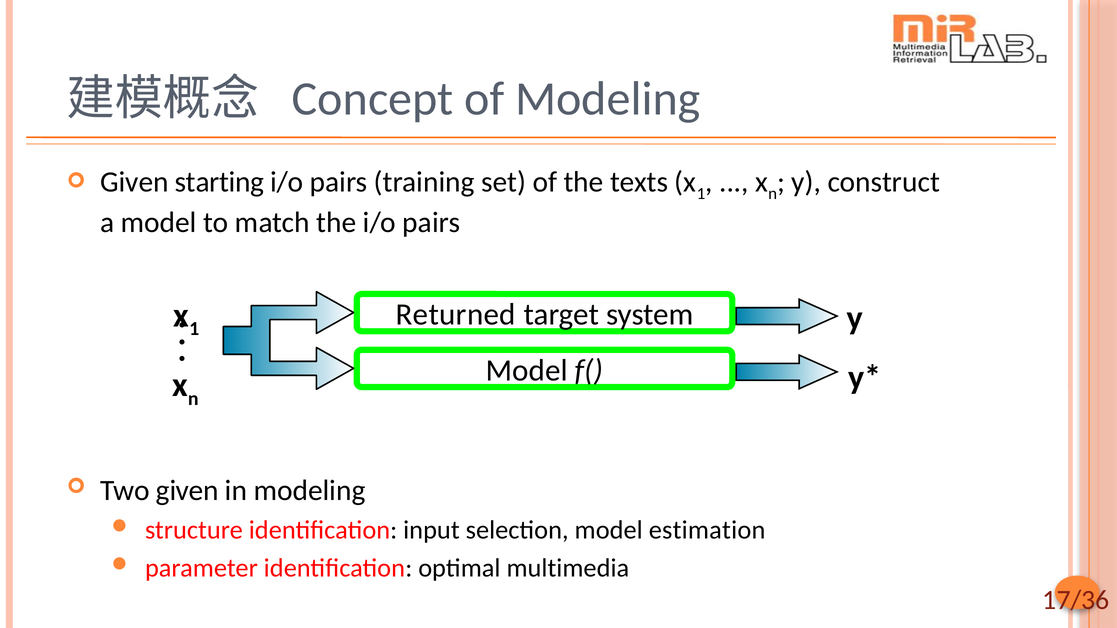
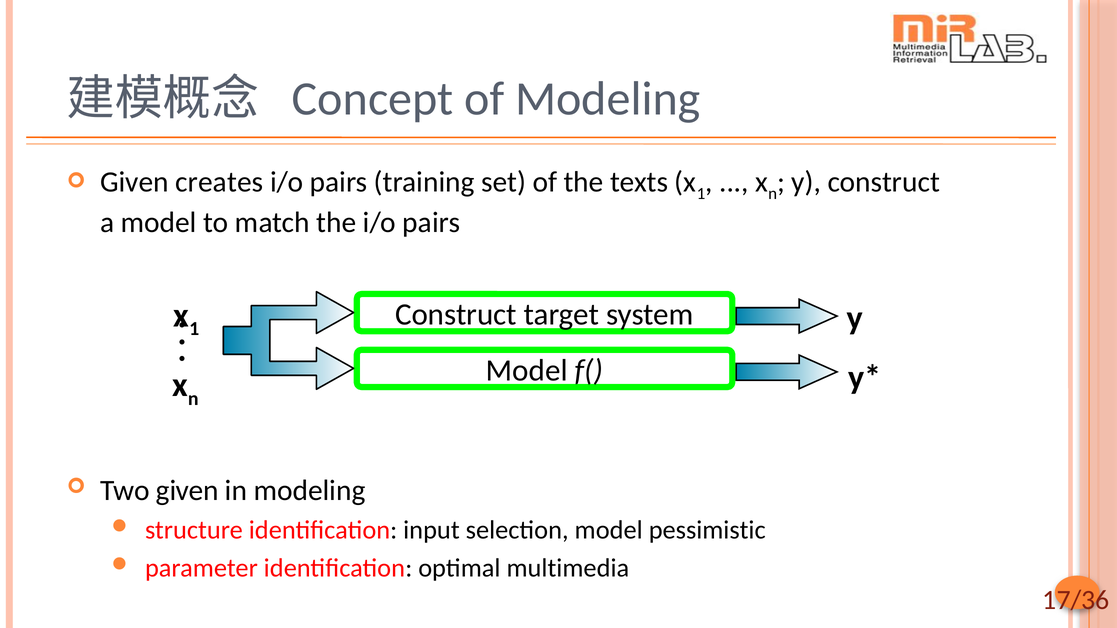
starting: starting -> creates
Returned at (456, 315): Returned -> Construct
estimation: estimation -> pessimistic
